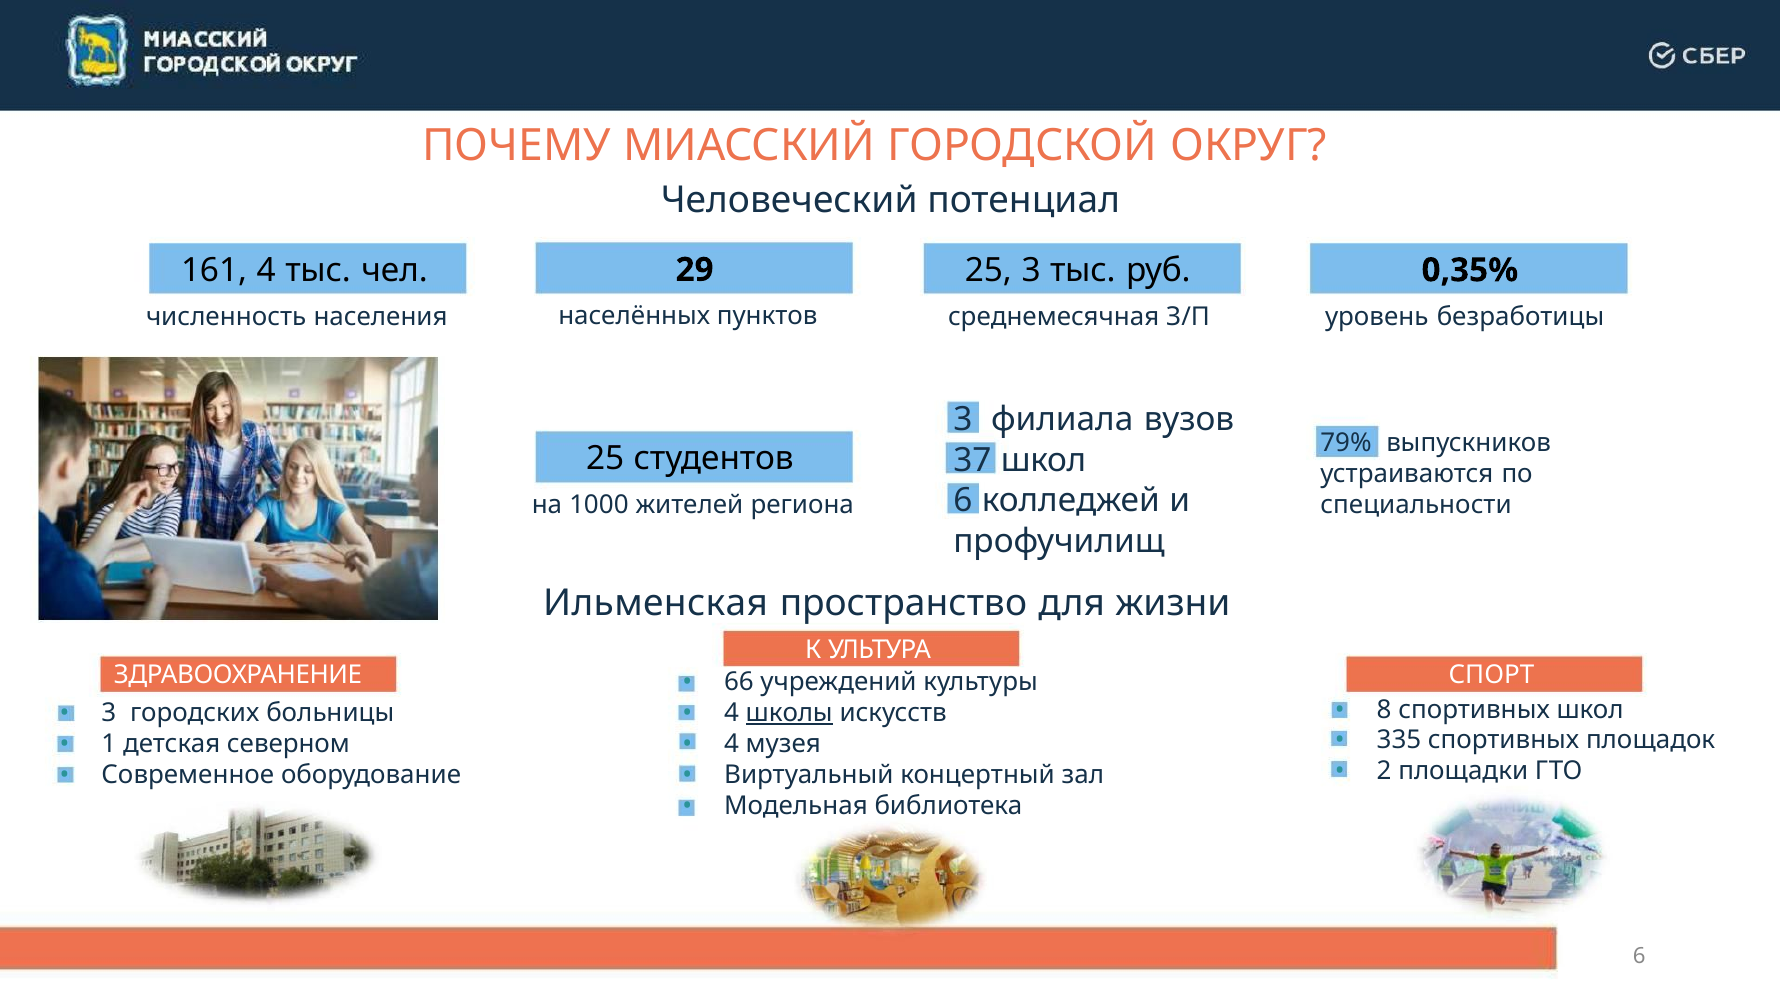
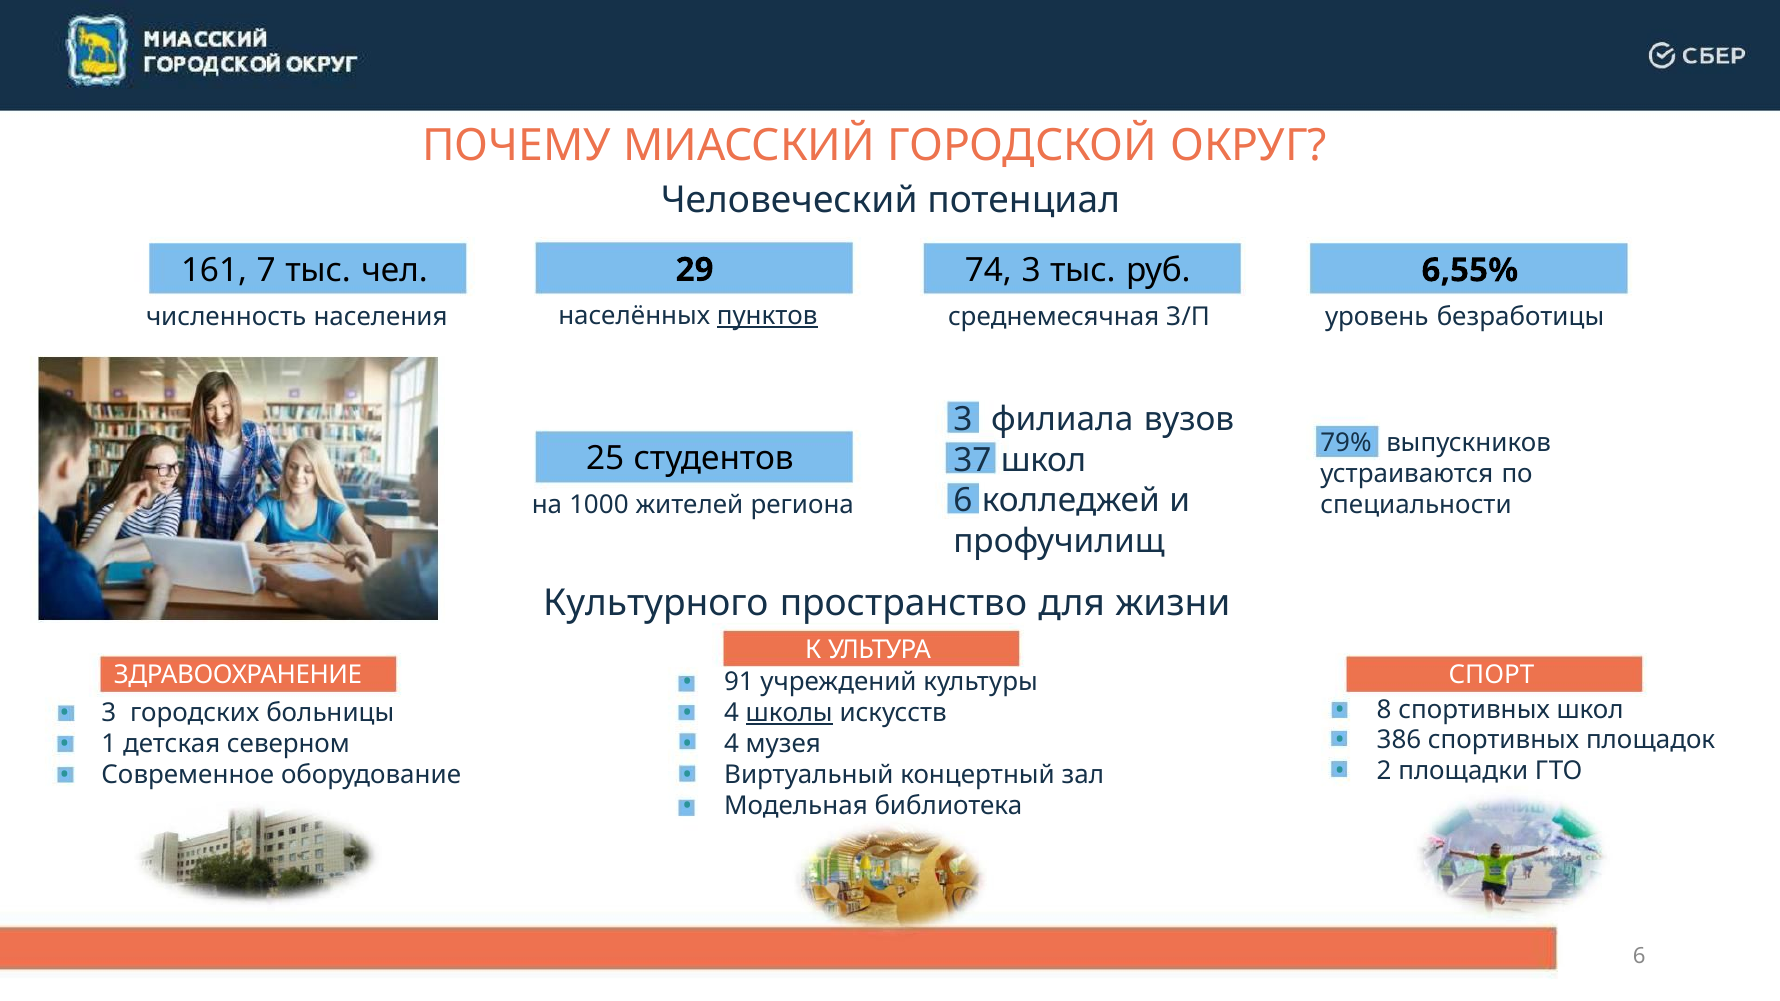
161 4: 4 -> 7
29 25: 25 -> 74
0,35%: 0,35% -> 6,55%
пунктов underline: none -> present
Ильменская: Ильменская -> Культурного
66: 66 -> 91
335: 335 -> 386
